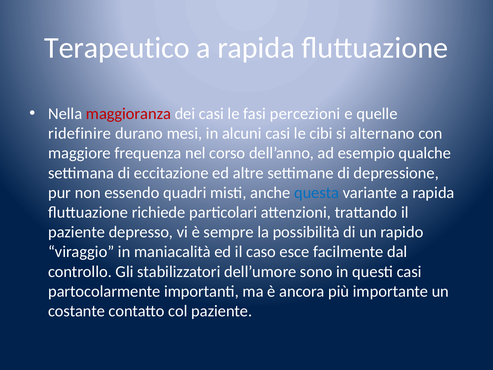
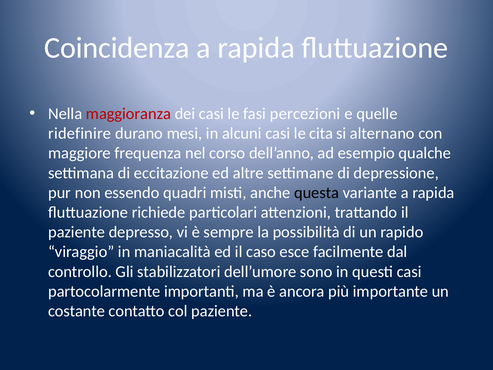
Terapeutico: Terapeutico -> Coincidenza
cibi: cibi -> cita
questa colour: blue -> black
